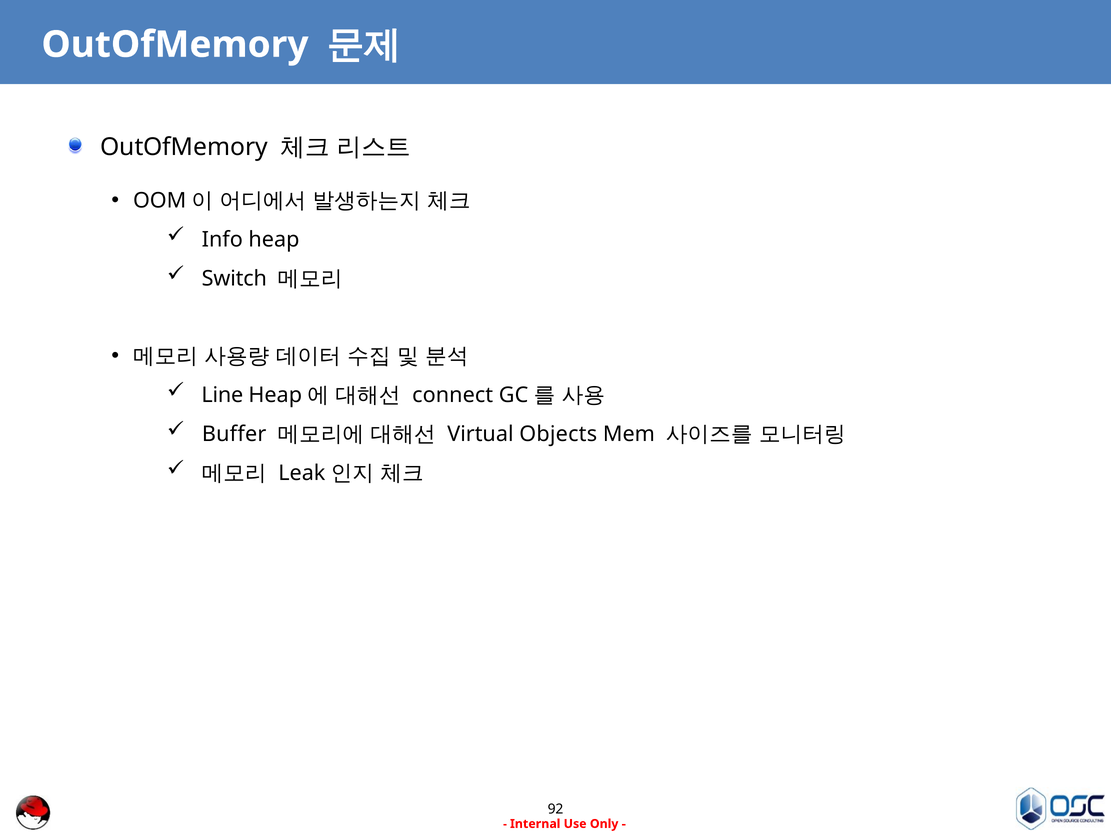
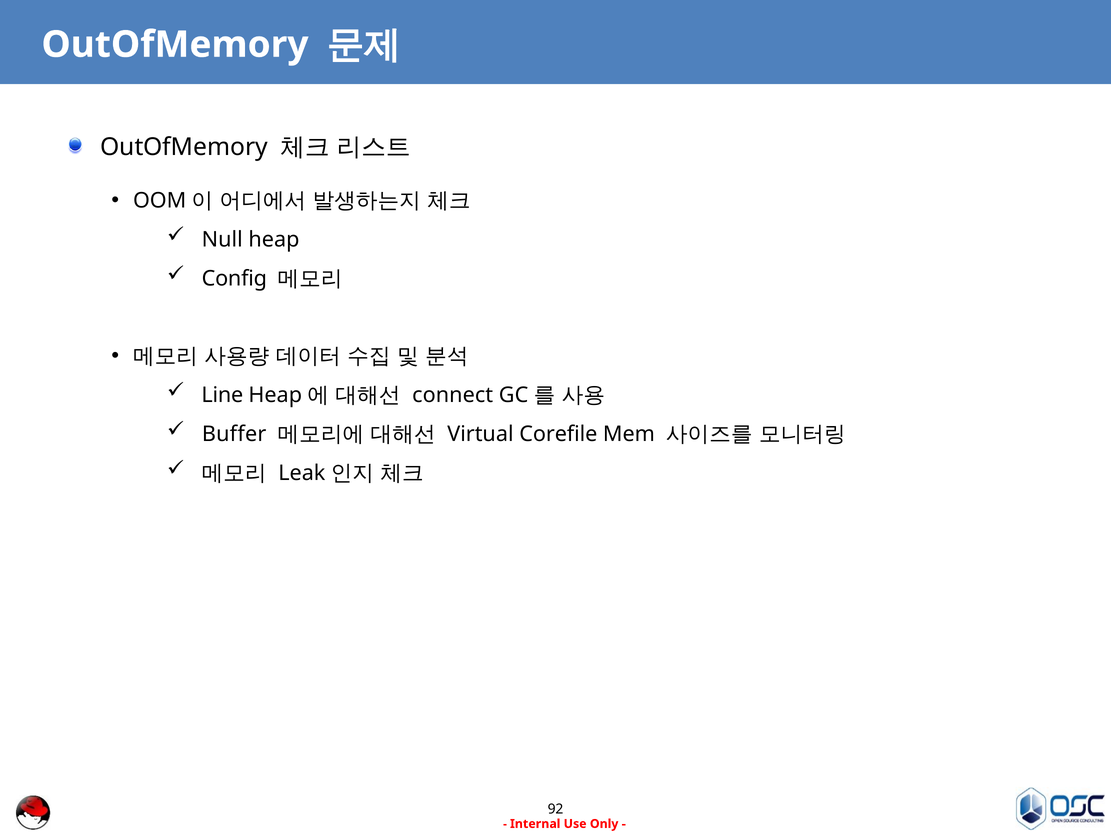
Info: Info -> Null
Switch: Switch -> Config
Objects: Objects -> Corefile
